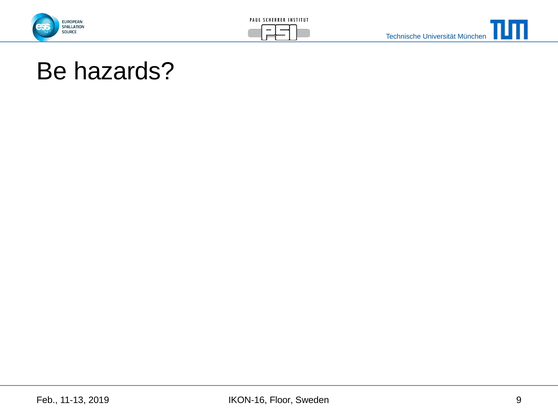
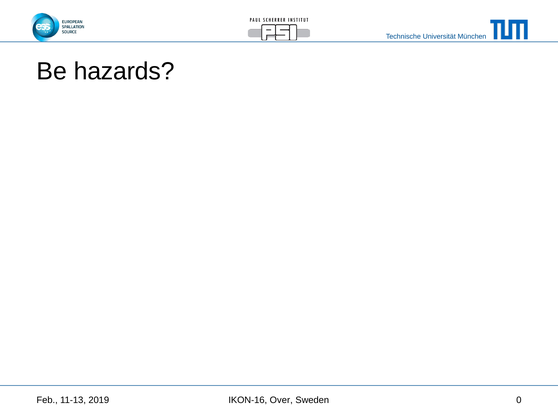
Floor: Floor -> Over
9: 9 -> 0
